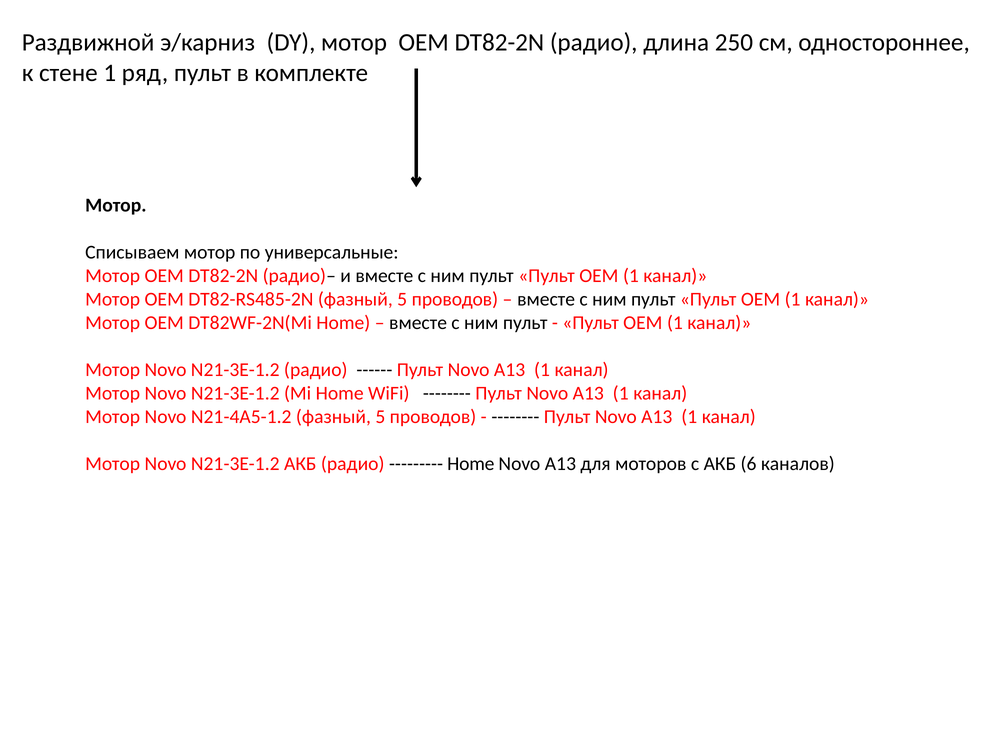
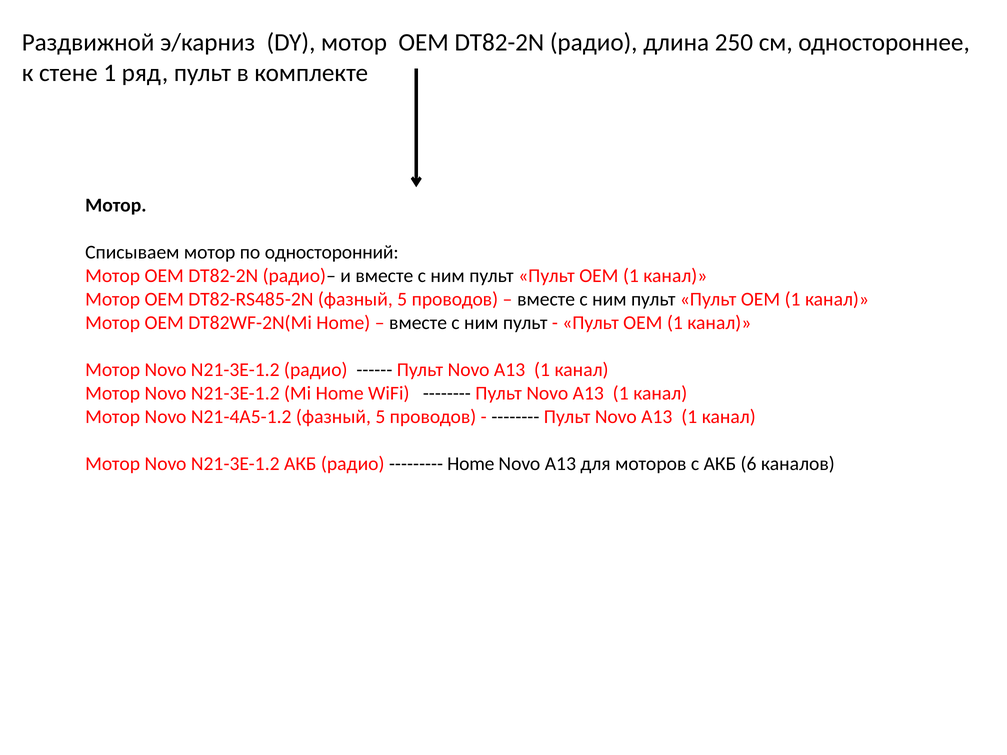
универсальные: универсальные -> односторонний
